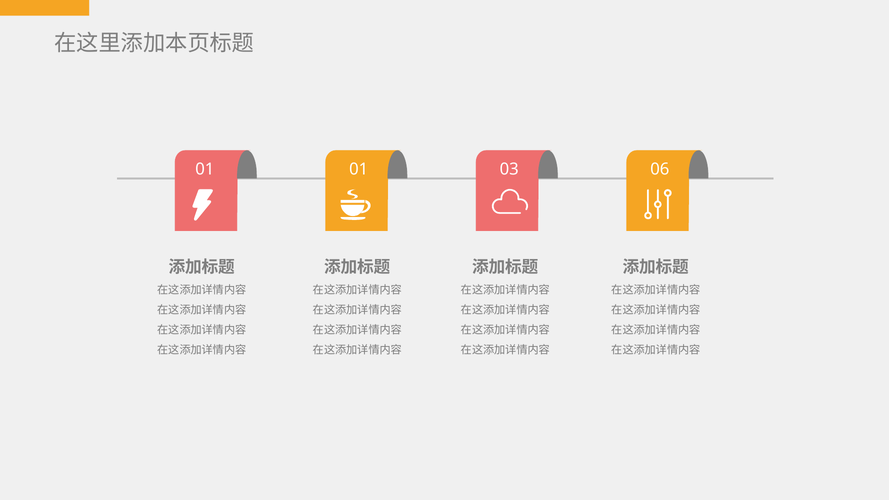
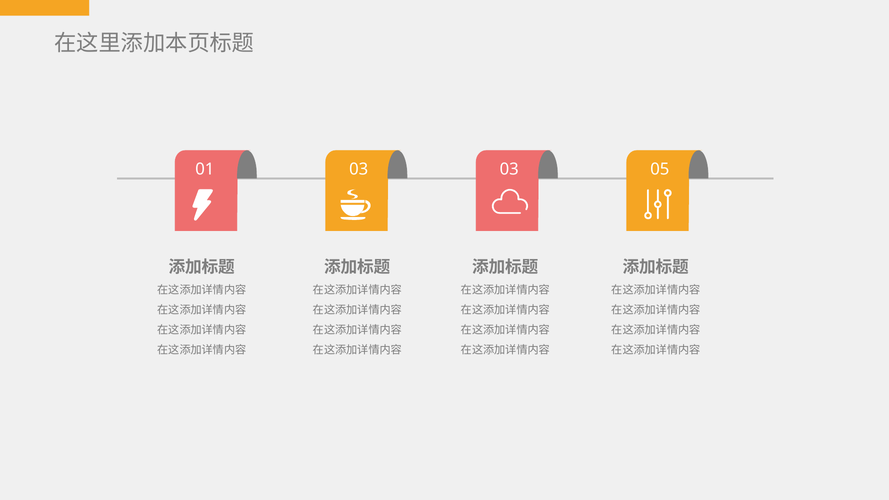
01 01: 01 -> 03
06: 06 -> 05
